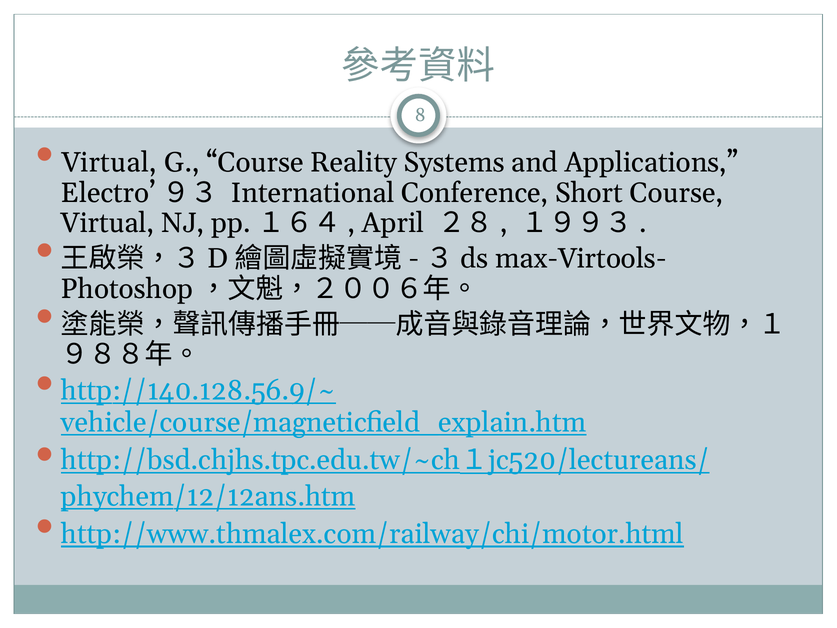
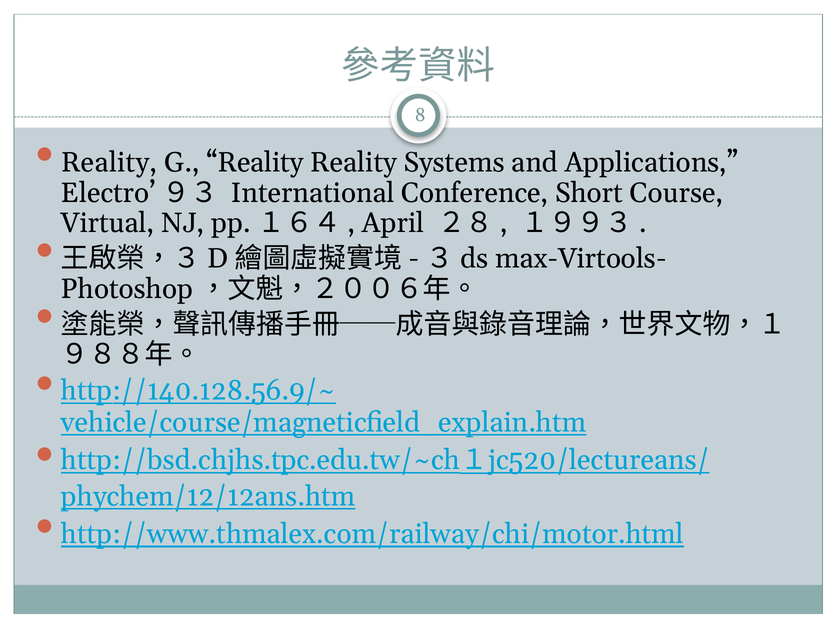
Virtual at (109, 163): Virtual -> Reality
G Course: Course -> Reality
